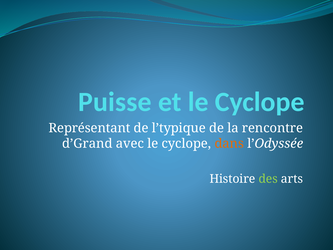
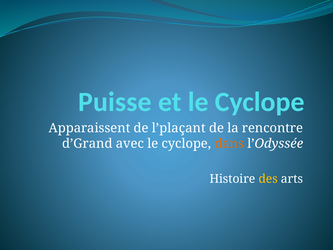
Représentant: Représentant -> Apparaissent
l’typique: l’typique -> l’plaçant
des colour: light green -> yellow
